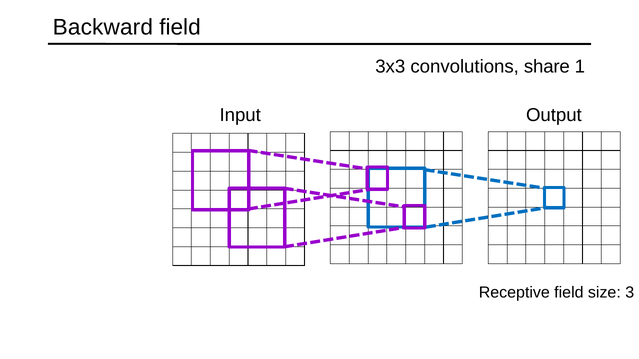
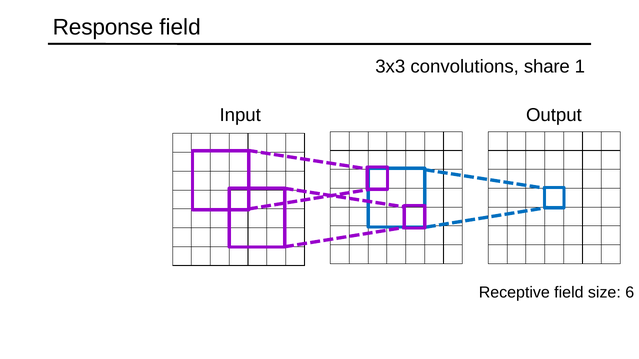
Backward: Backward -> Response
3: 3 -> 6
